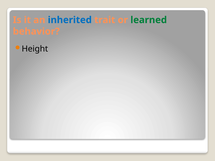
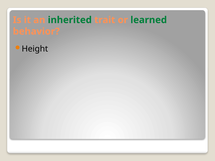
inherited colour: blue -> green
